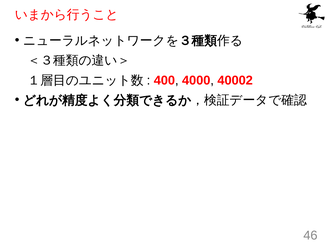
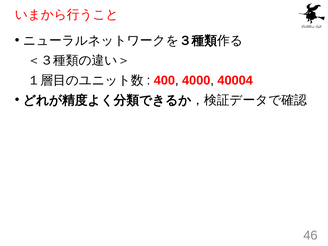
40002: 40002 -> 40004
